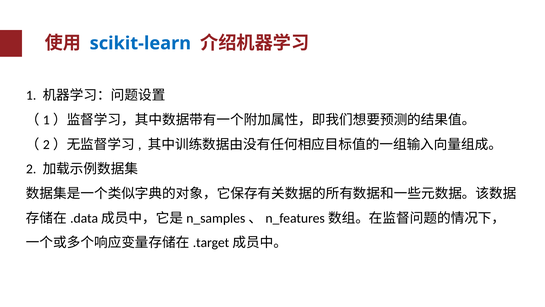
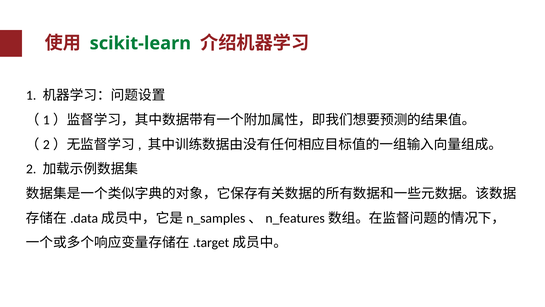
scikit-learn colour: blue -> green
